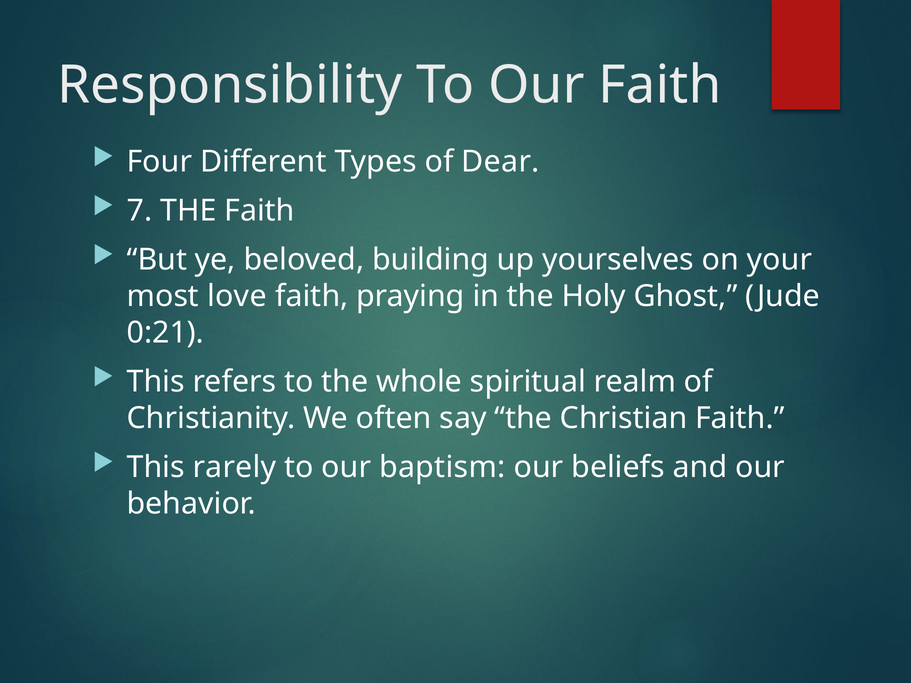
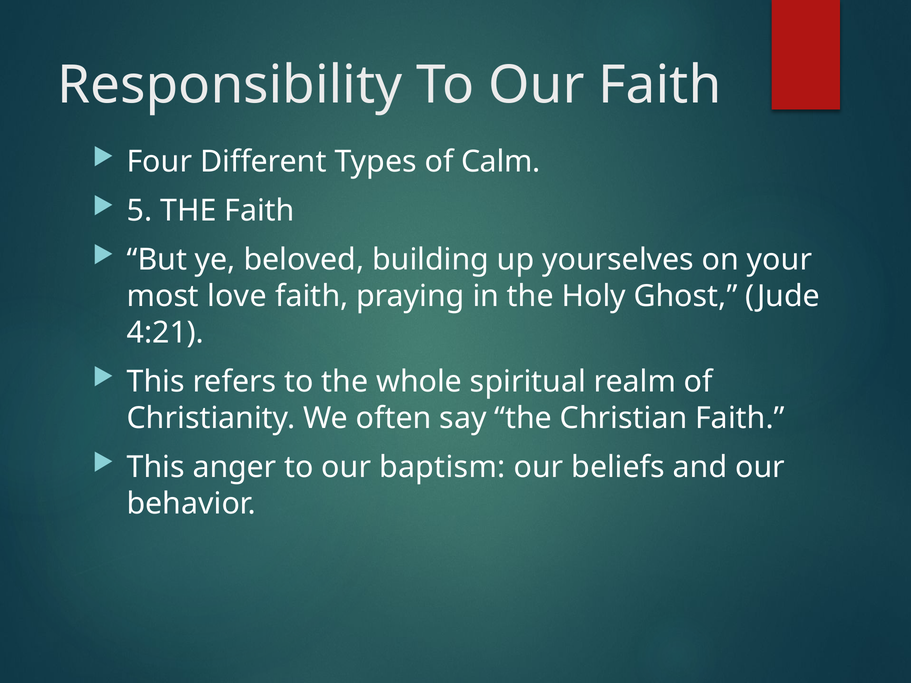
Dear: Dear -> Calm
7: 7 -> 5
0:21: 0:21 -> 4:21
rarely: rarely -> anger
